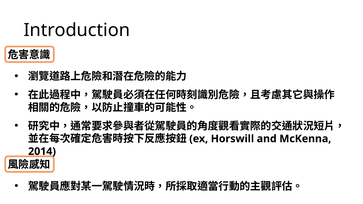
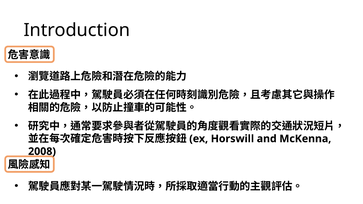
2014: 2014 -> 2008
